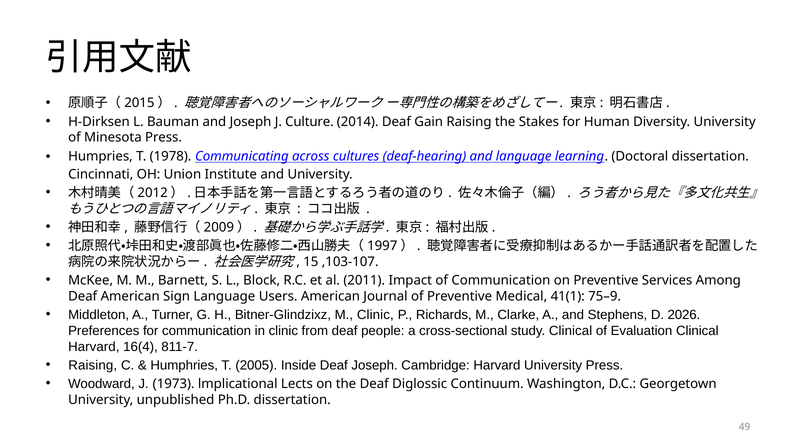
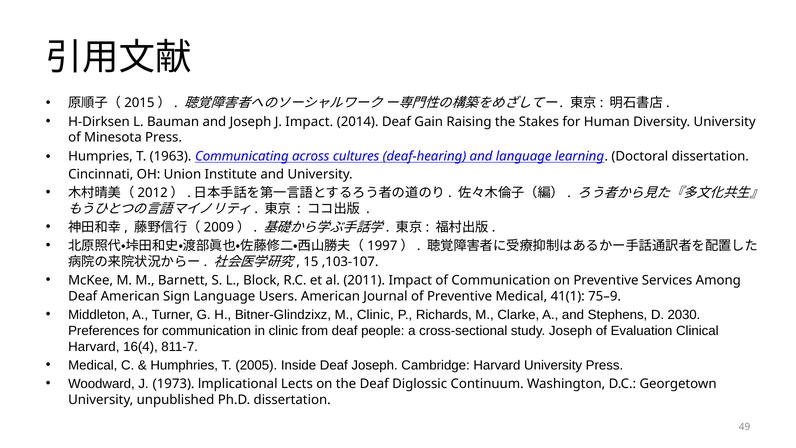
J Culture: Culture -> Impact
1978: 1978 -> 1963
2026: 2026 -> 2030
study Clinical: Clinical -> Joseph
Raising at (93, 365): Raising -> Medical
